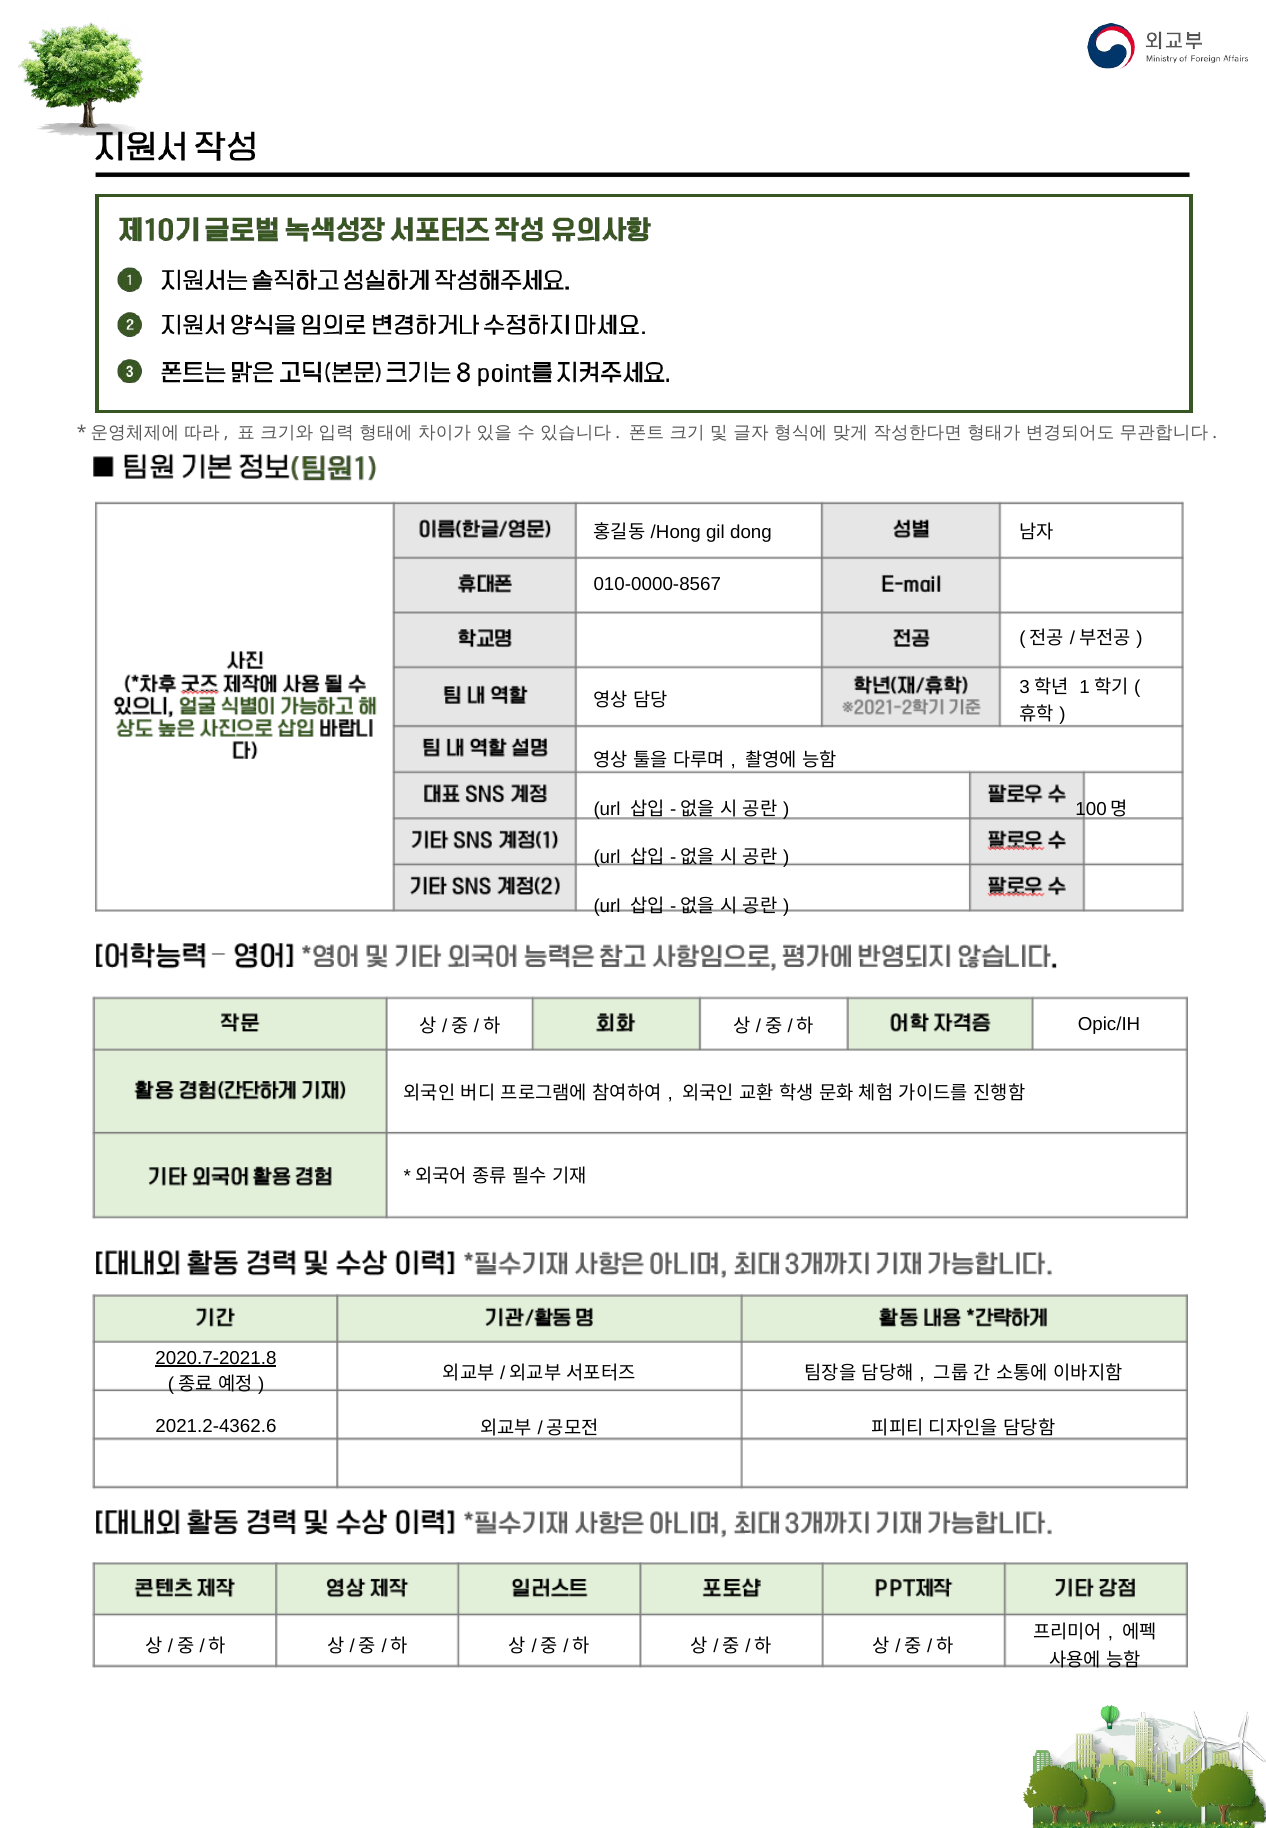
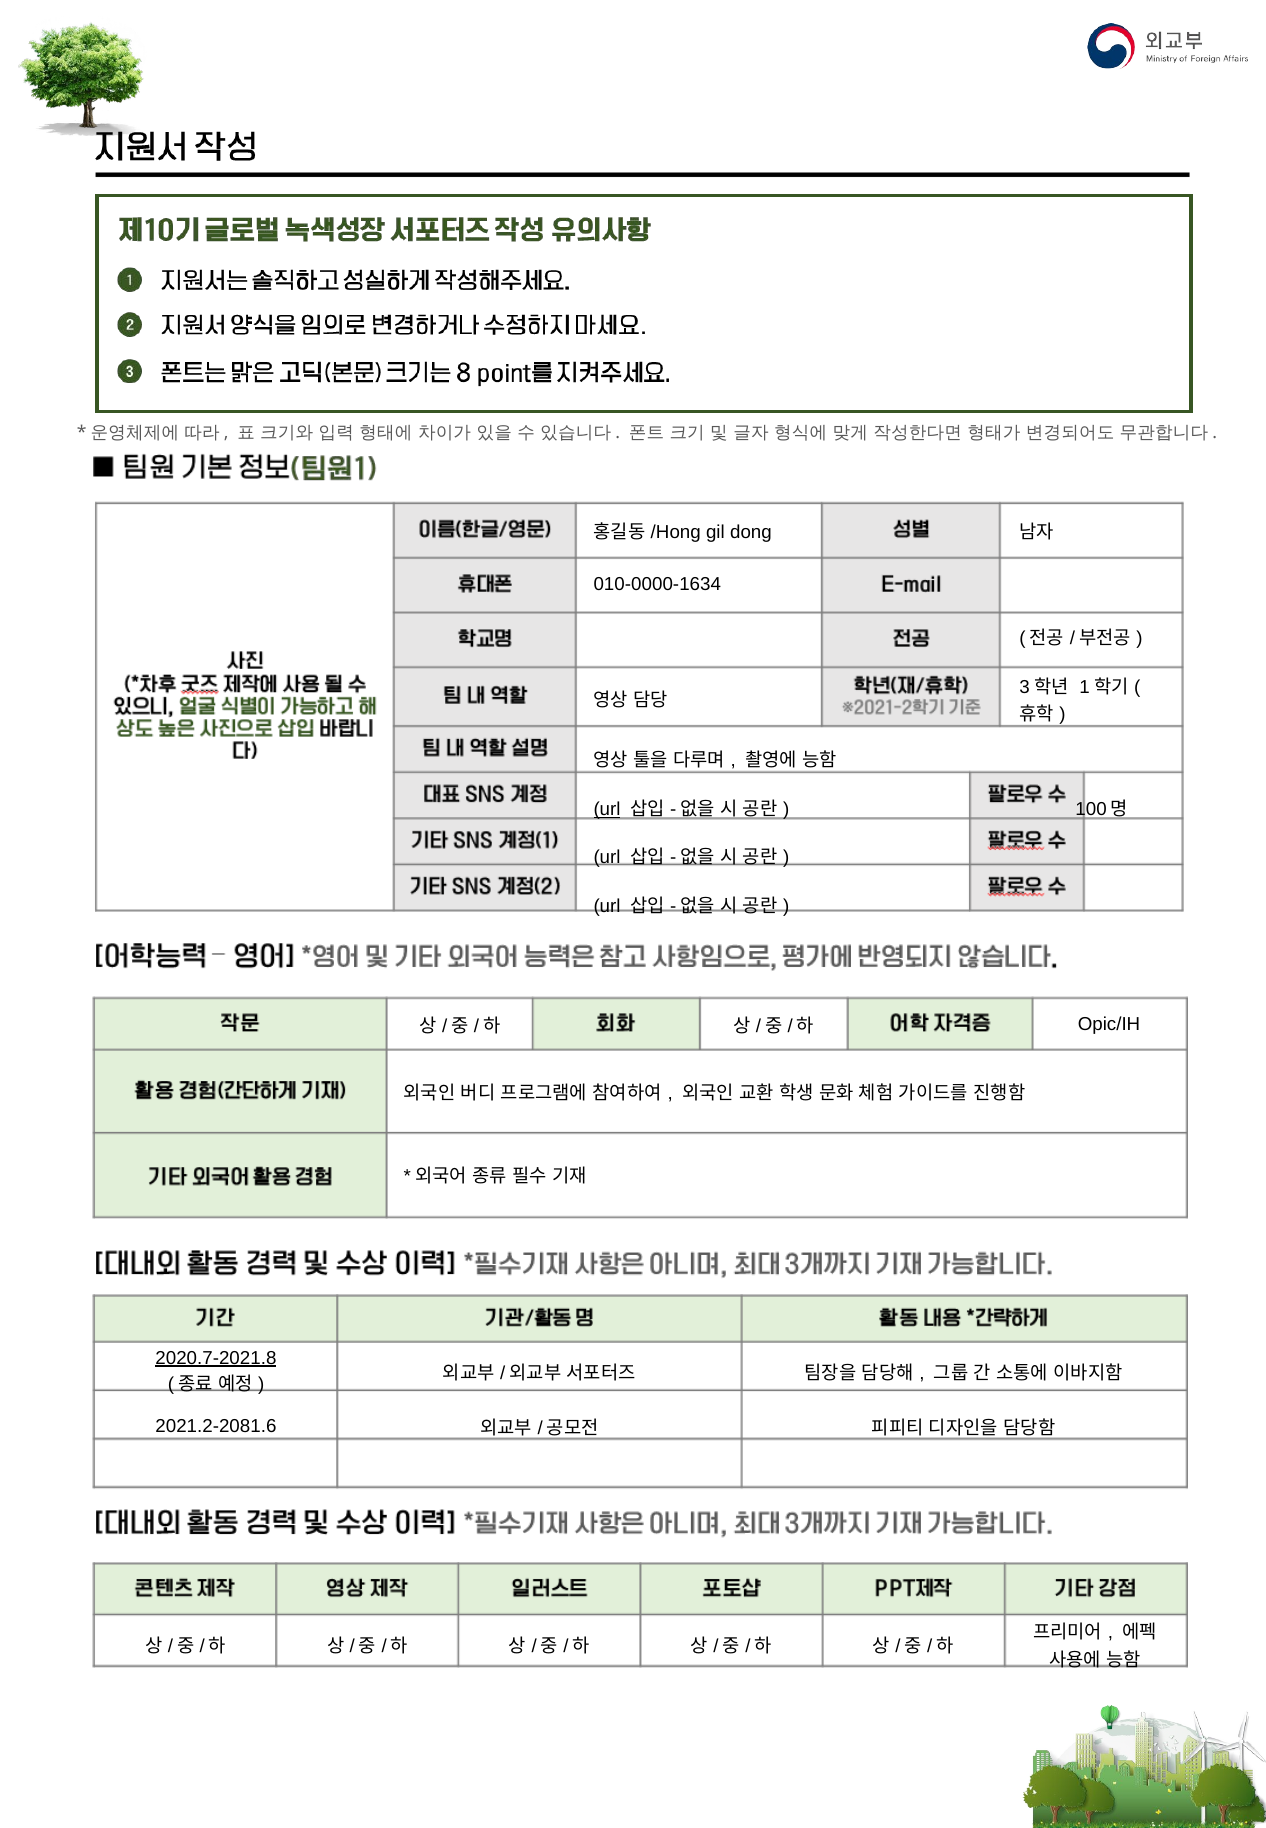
010-0000-8567: 010-0000-8567 -> 010-0000-1634
url at (607, 810) underline: none -> present
2021.2-4362.6: 2021.2-4362.6 -> 2021.2-2081.6
